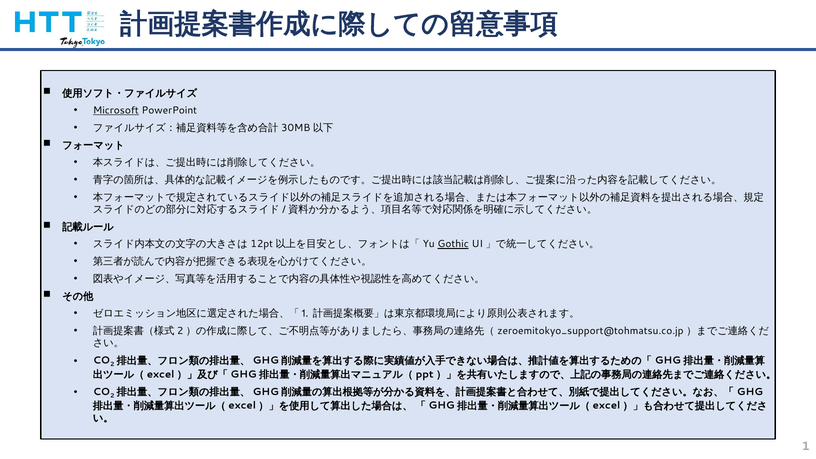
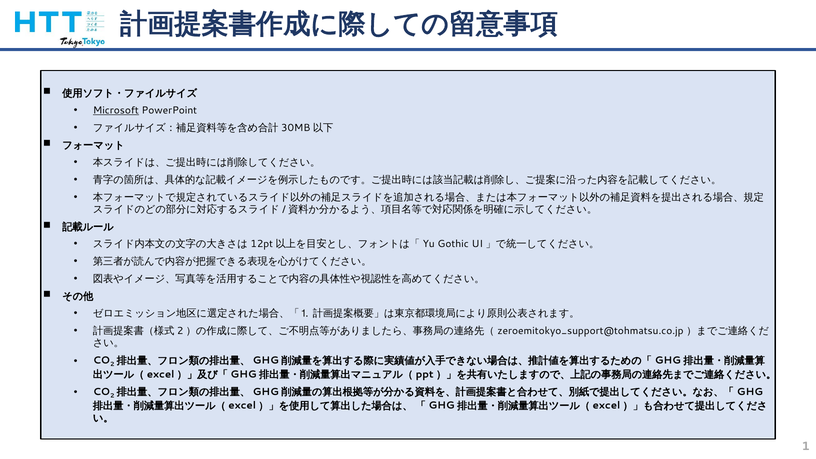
Gothic underline: present -> none
